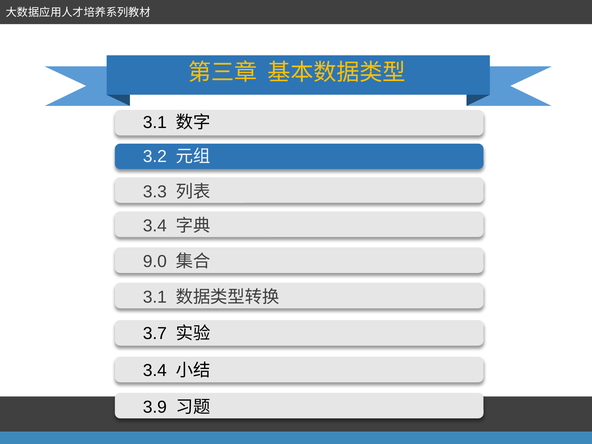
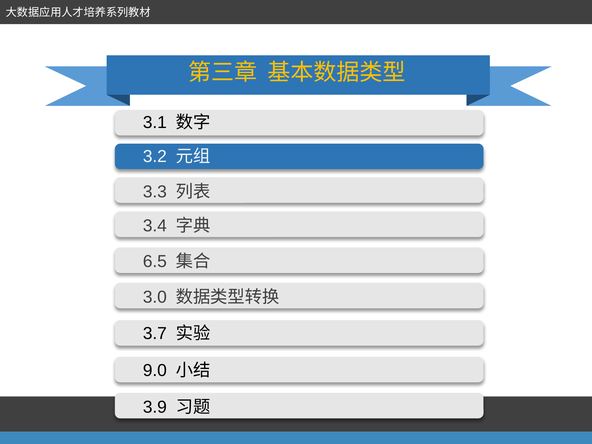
9.0: 9.0 -> 6.5
3.1 at (155, 297): 3.1 -> 3.0
3.4 at (155, 370): 3.4 -> 9.0
